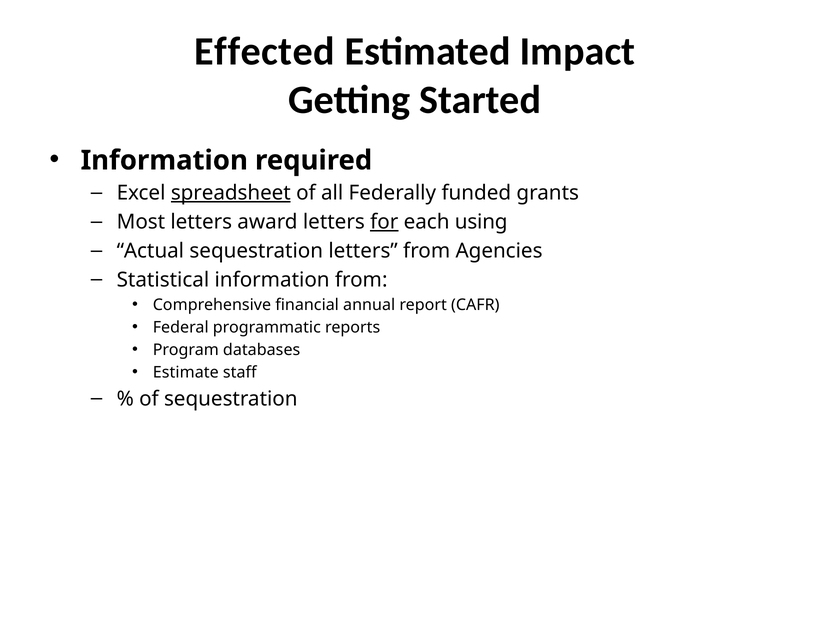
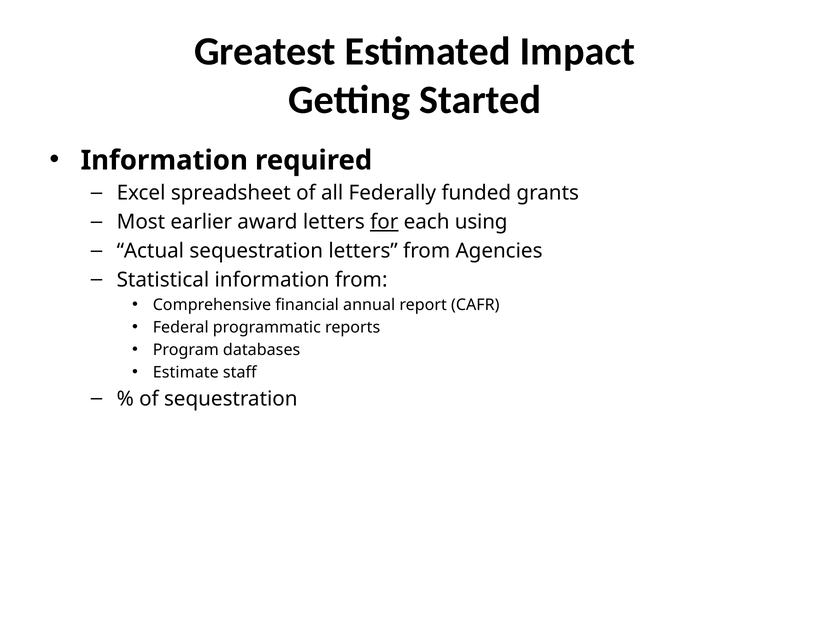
Effected: Effected -> Greatest
spreadsheet underline: present -> none
Most letters: letters -> earlier
